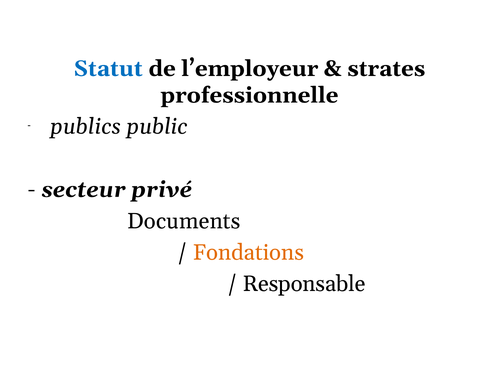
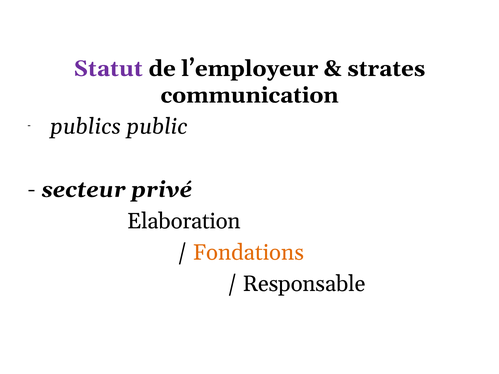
Statut colour: blue -> purple
professionnelle: professionnelle -> communication
Documents: Documents -> Elaboration
